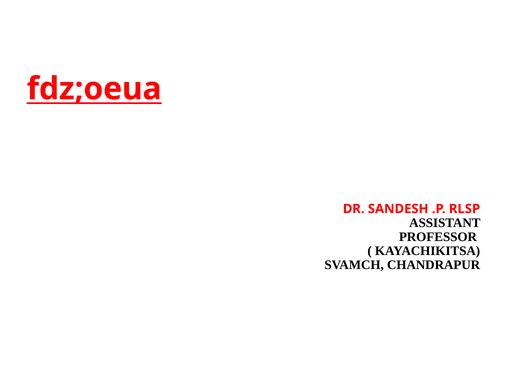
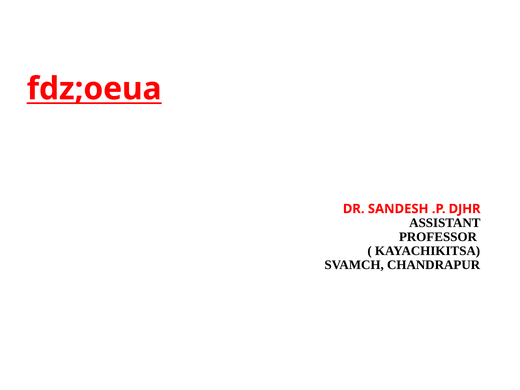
RLSP: RLSP -> DJHR
